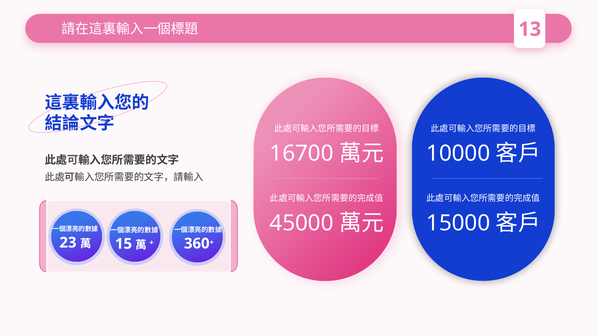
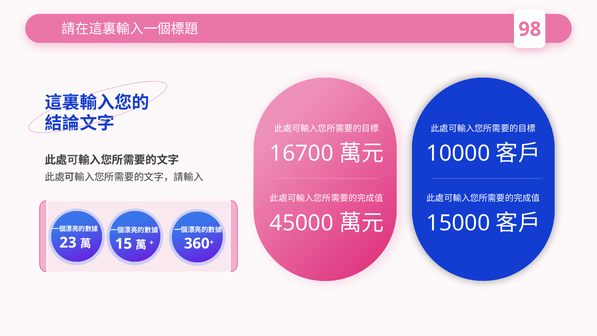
13: 13 -> 98
